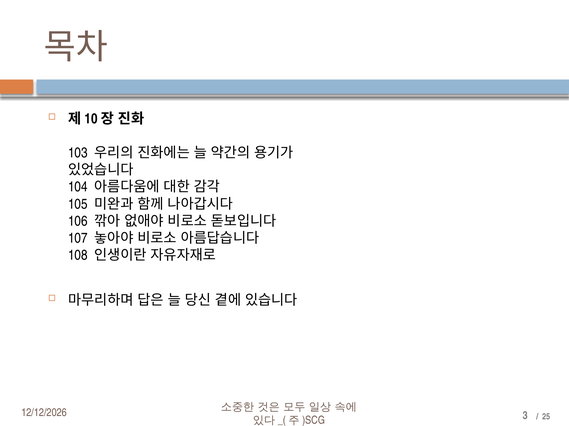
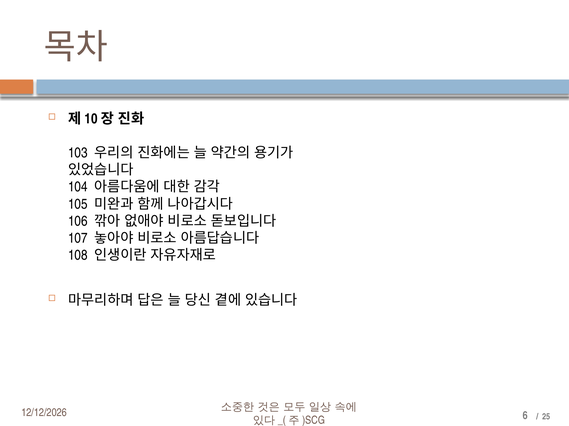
3: 3 -> 6
